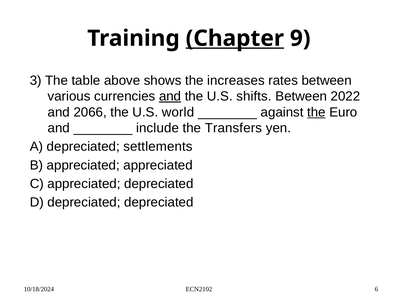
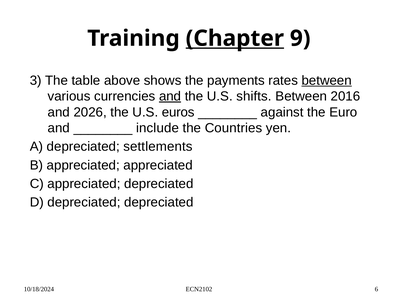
increases: increases -> payments
between at (327, 81) underline: none -> present
2022: 2022 -> 2016
2066: 2066 -> 2026
world: world -> euros
the at (316, 112) underline: present -> none
Transfers: Transfers -> Countries
